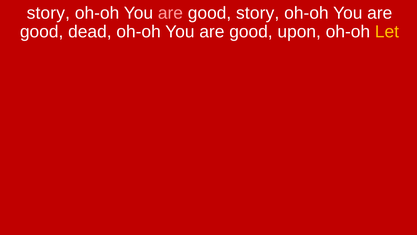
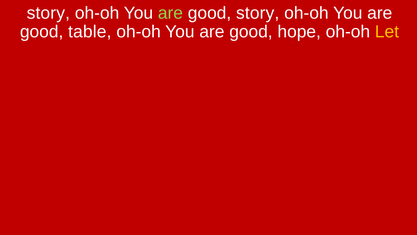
are at (170, 13) colour: pink -> light green
dead: dead -> table
upon: upon -> hope
